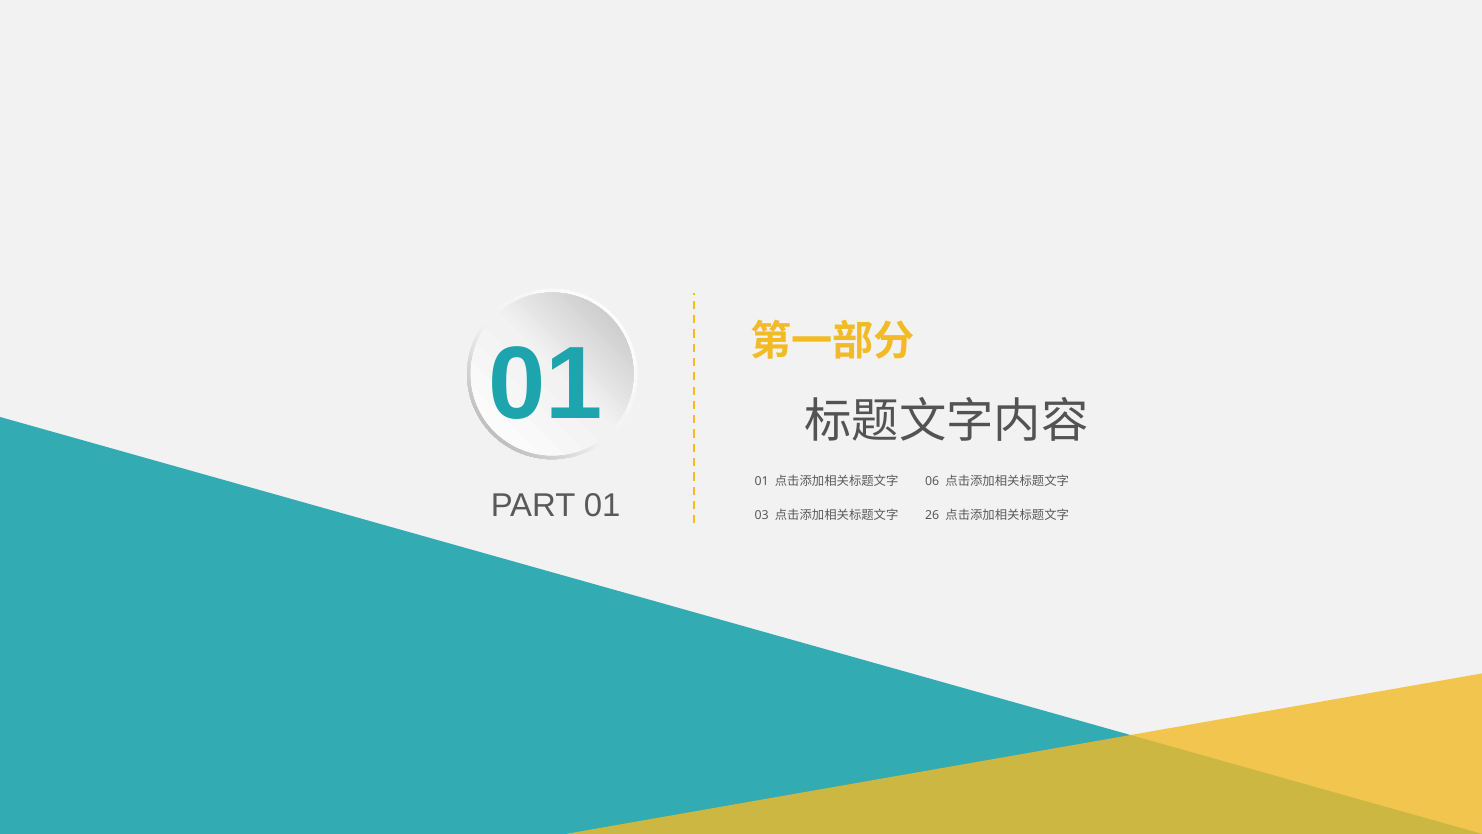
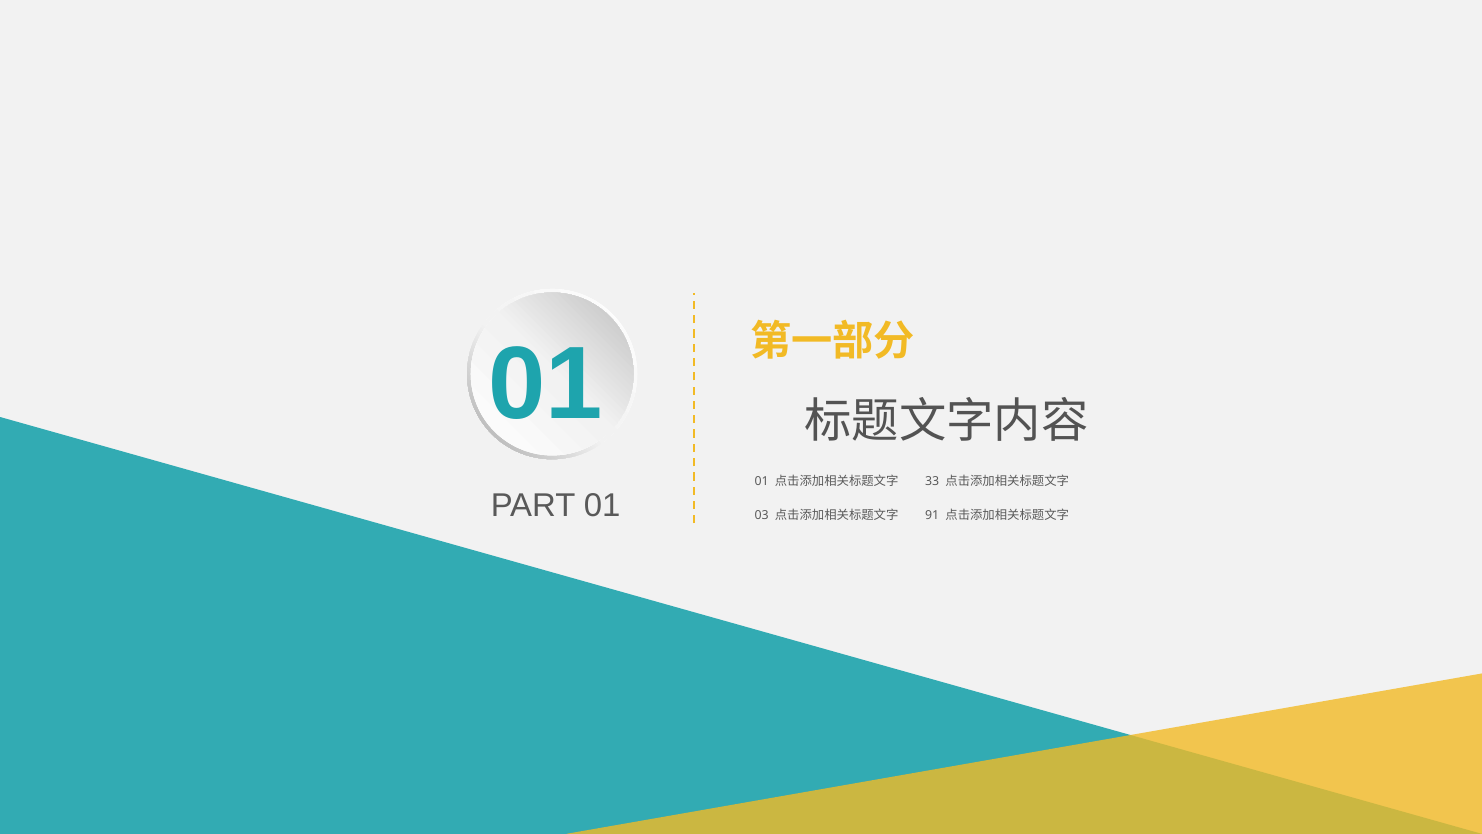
06: 06 -> 33
26: 26 -> 91
